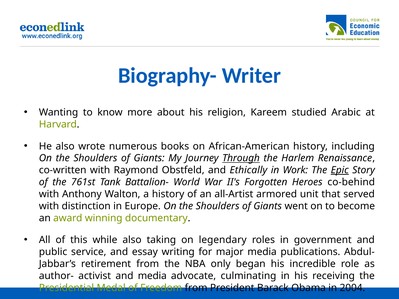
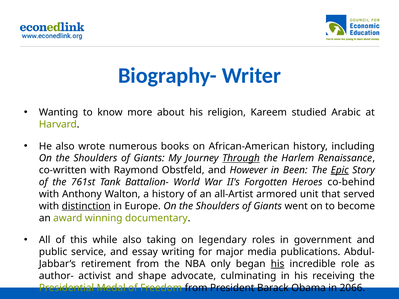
Ethically: Ethically -> However
Work: Work -> Been
distinction underline: none -> present
his at (278, 264) underline: none -> present
and media: media -> shape
2004: 2004 -> 2066
